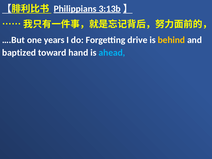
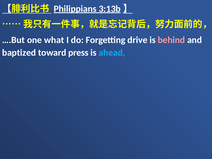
years: years -> what
behind colour: yellow -> pink
hand: hand -> press
